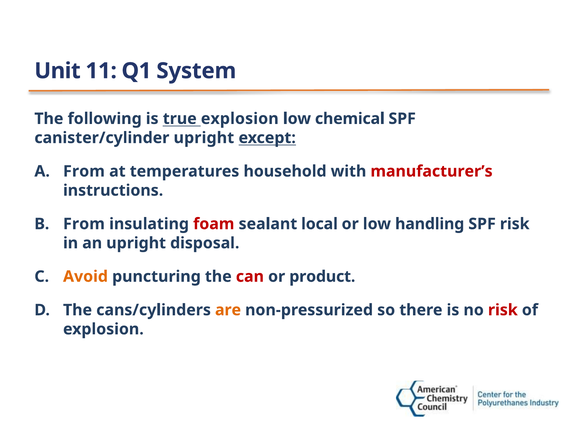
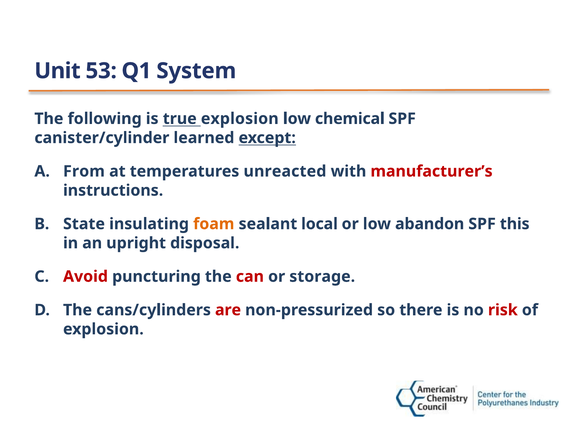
11: 11 -> 53
canister/cylinder upright: upright -> learned
household: household -> unreacted
From at (84, 224): From -> State
foam colour: red -> orange
handling: handling -> abandon
SPF risk: risk -> this
Avoid colour: orange -> red
product: product -> storage
are colour: orange -> red
